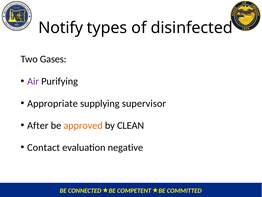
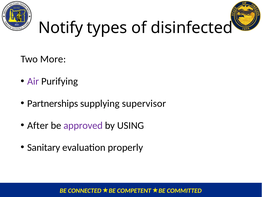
Gases: Gases -> More
Appropriate: Appropriate -> Partnerships
approved colour: orange -> purple
CLEAN: CLEAN -> USING
Contact: Contact -> Sanitary
negative: negative -> properly
